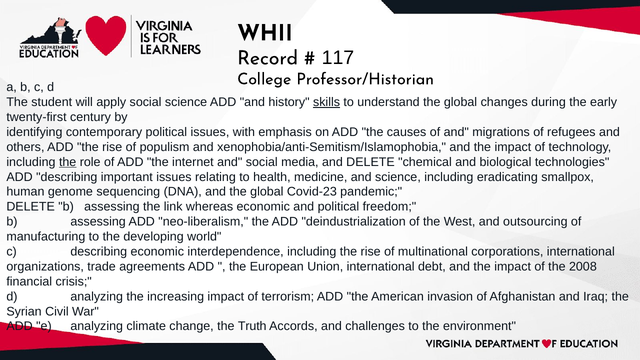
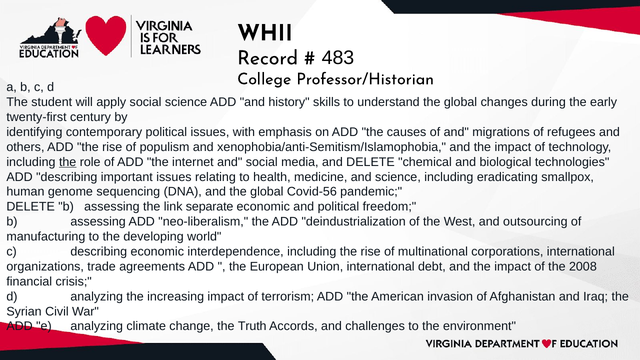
117: 117 -> 483
skills underline: present -> none
Covid-23: Covid-23 -> Covid-56
whereas: whereas -> separate
